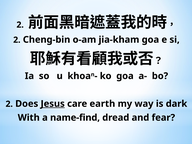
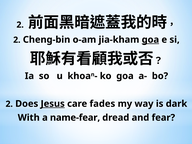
goa at (150, 40) underline: none -> present
earth: earth -> fades
name-find: name-find -> name-fear
